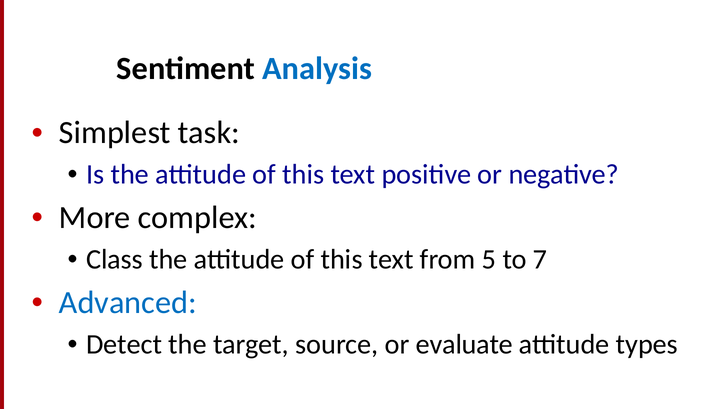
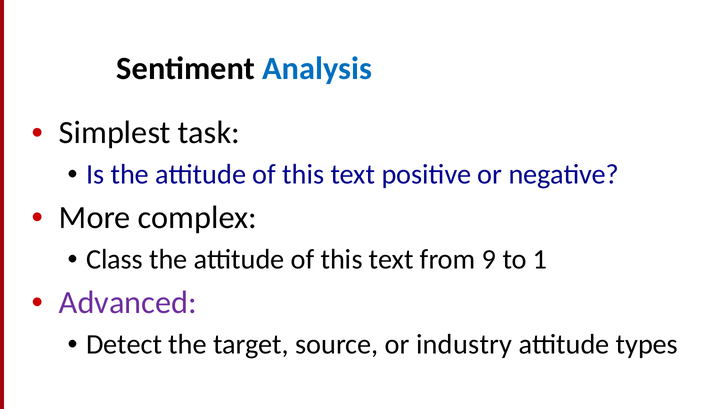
5: 5 -> 9
7: 7 -> 1
Advanced colour: blue -> purple
evaluate: evaluate -> industry
